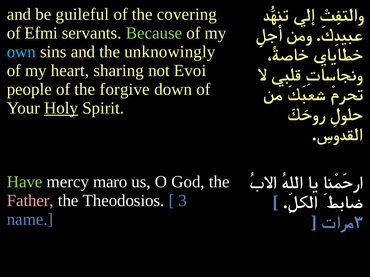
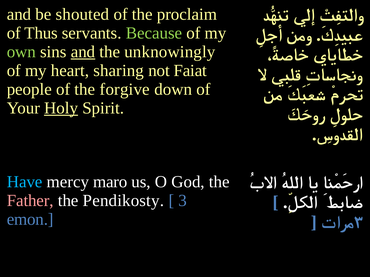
guileful: guileful -> shouted
covering: covering -> proclaim
Efmi: Efmi -> Thus
own colour: light blue -> light green
and at (83, 52) underline: none -> present
Evoi: Evoi -> Faiat
Have colour: light green -> light blue
Theodosios: Theodosios -> Pendikosty
name: name -> emon
